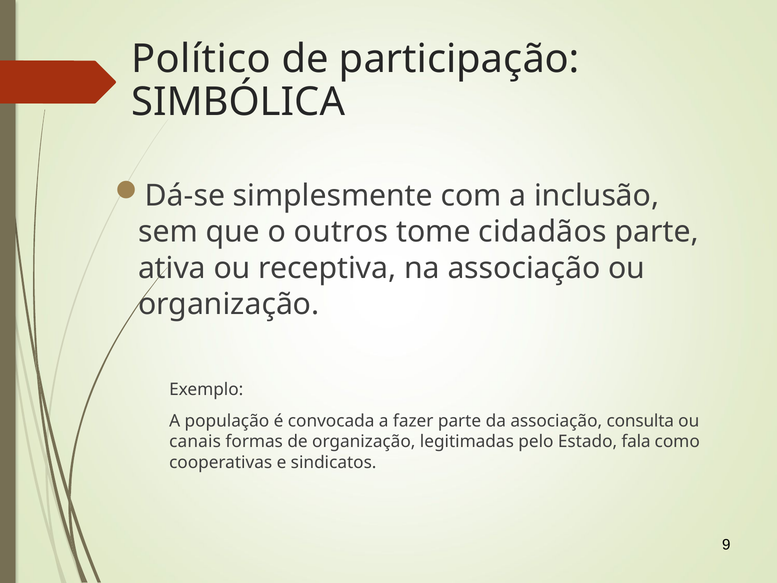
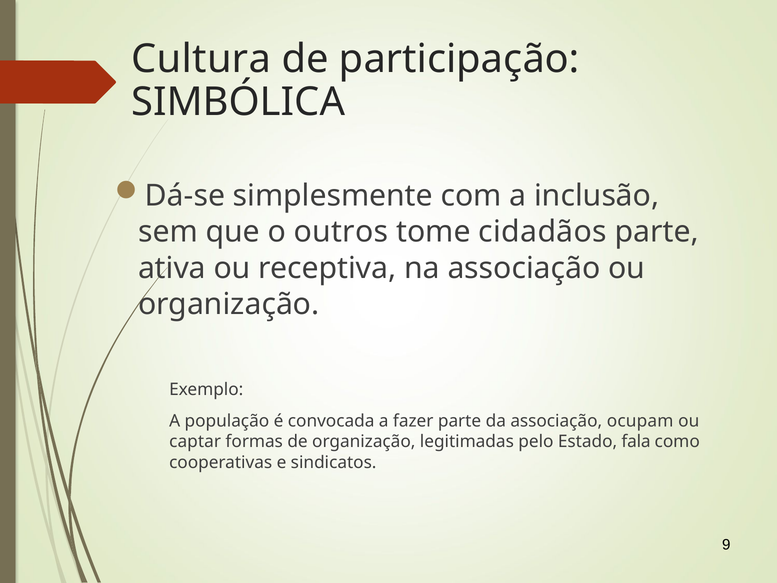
Político: Político -> Cultura
consulta: consulta -> ocupam
canais: canais -> captar
